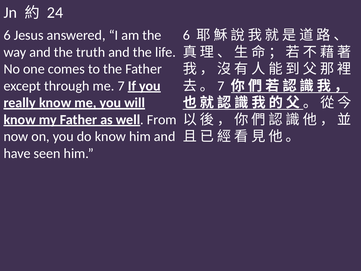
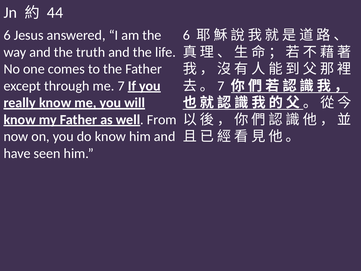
24: 24 -> 44
